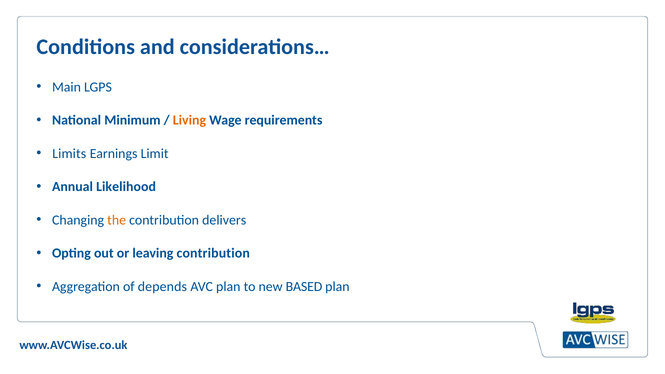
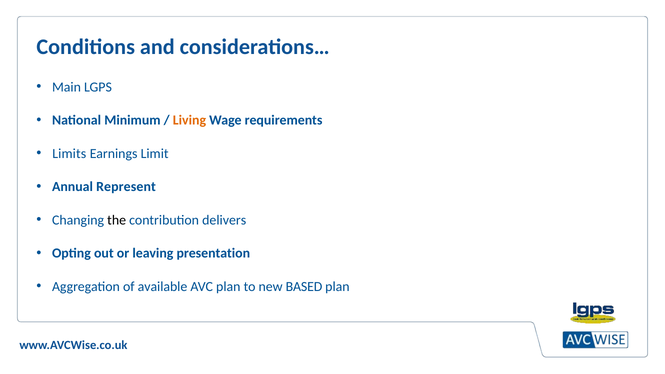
Likelihood: Likelihood -> Represent
the colour: orange -> black
leaving contribution: contribution -> presentation
depends: depends -> available
